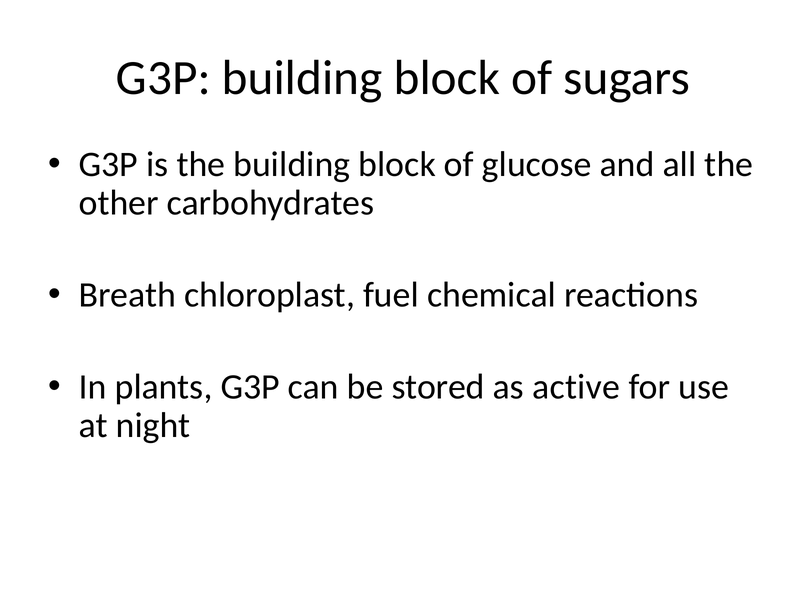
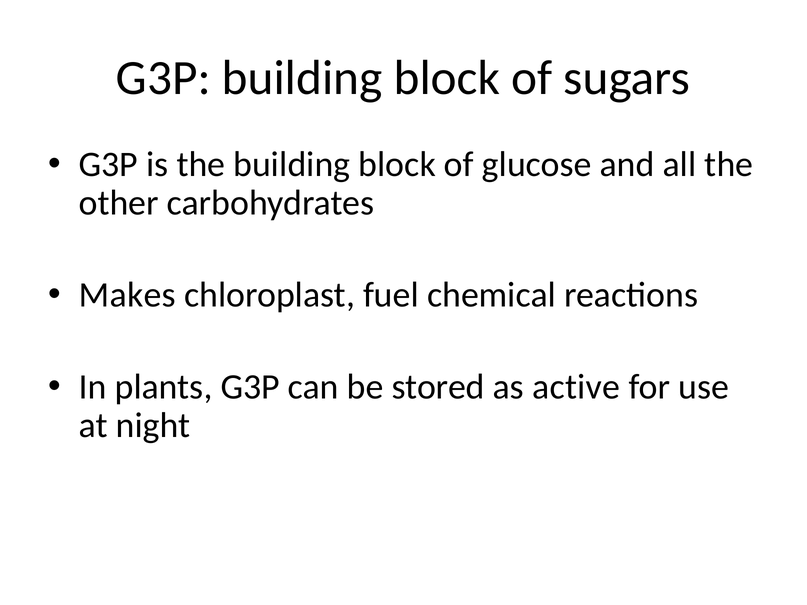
Breath: Breath -> Makes
